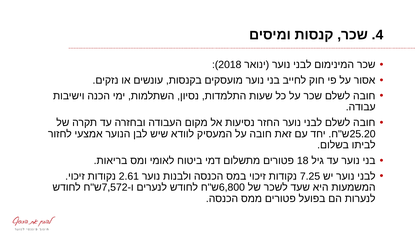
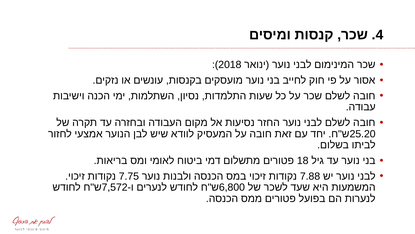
2.61: 2.61 -> 7.75
7.25: 7.25 -> 7.88
